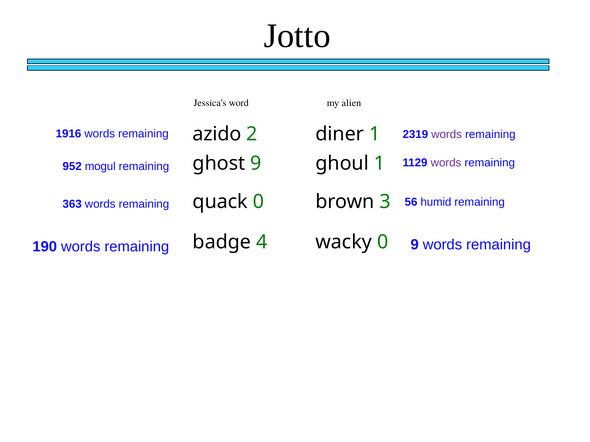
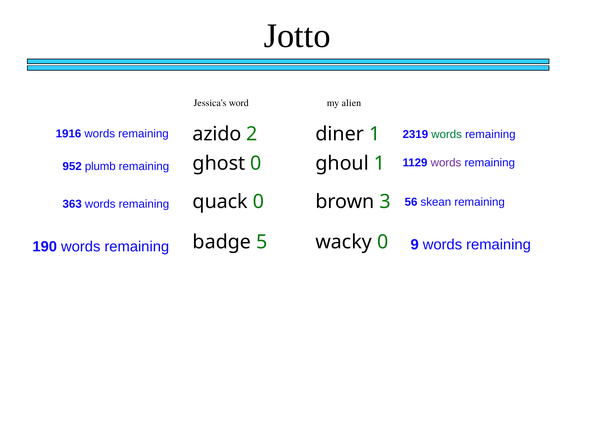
words at (447, 135) colour: purple -> green
ghost 9: 9 -> 0
mogul: mogul -> plumb
humid: humid -> skean
4: 4 -> 5
